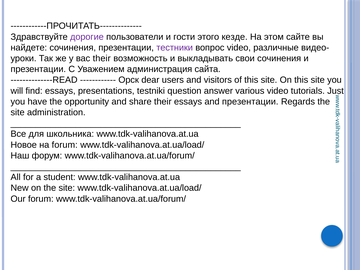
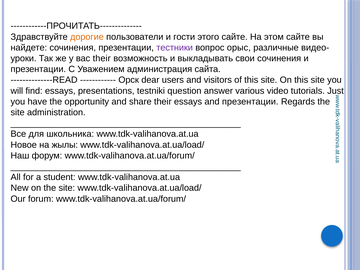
дорогие colour: purple -> orange
этого кезде: кезде -> сайте
вопрос video: video -> орыс
на forum: forum -> жылы
